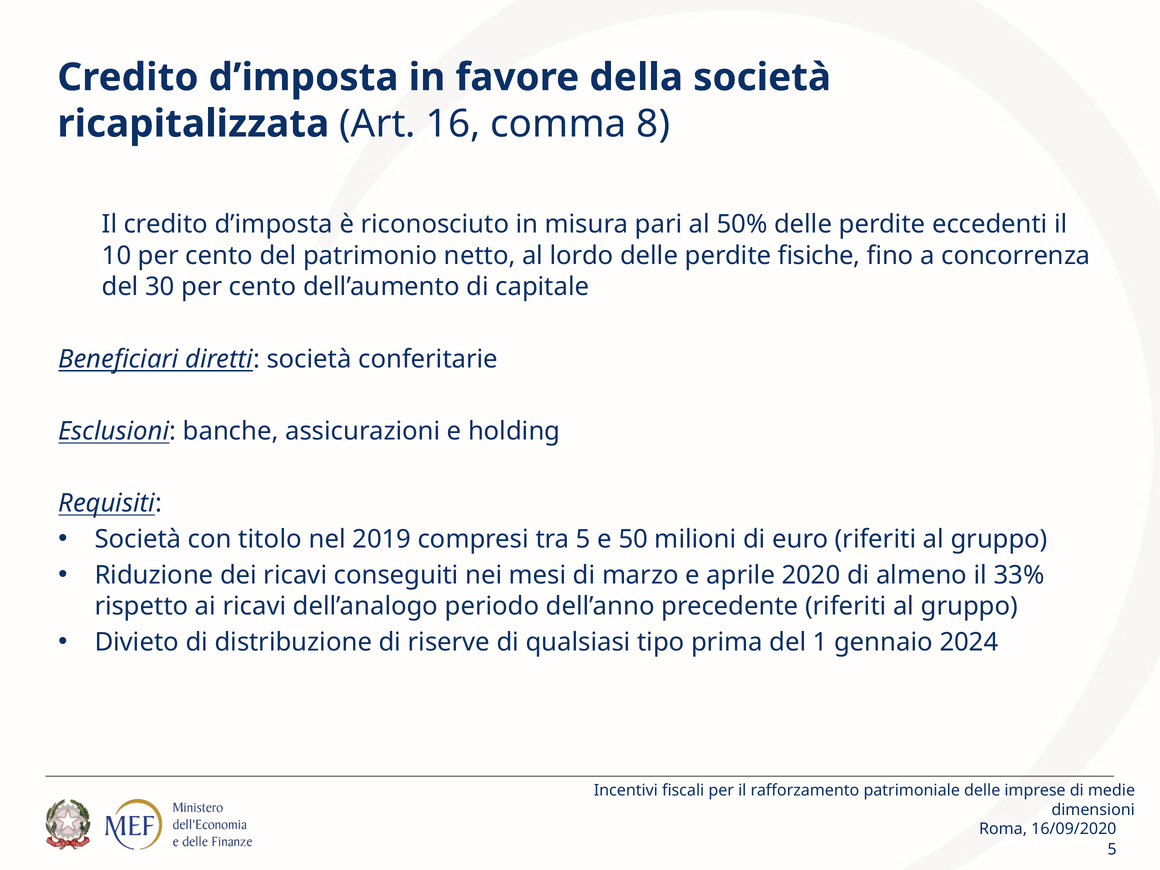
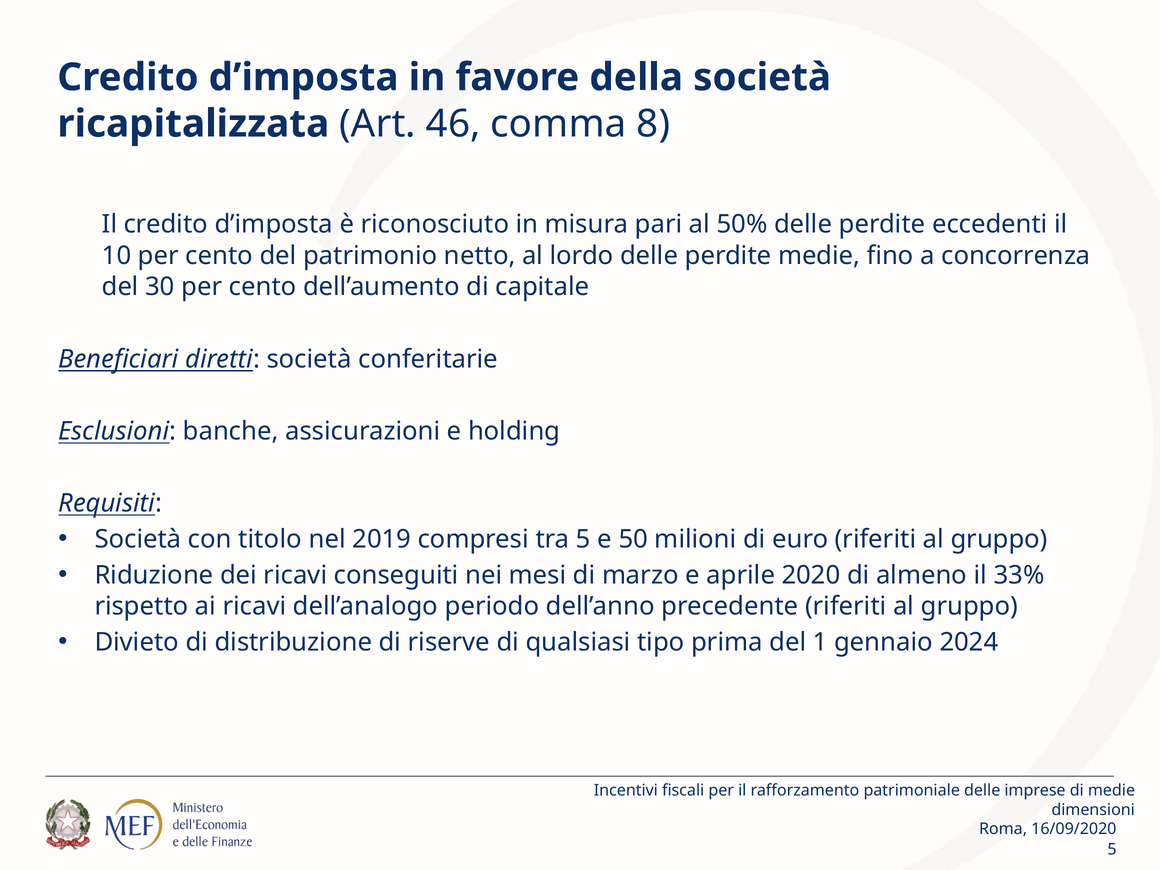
16: 16 -> 46
perdite fisiche: fisiche -> medie
